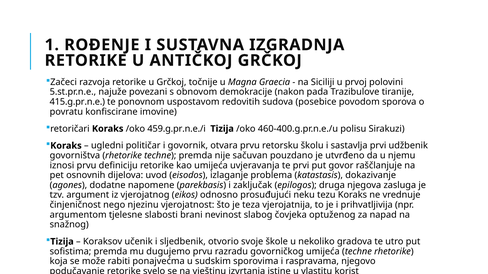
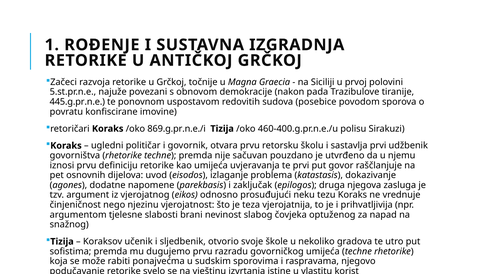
415.g.pr.n.e: 415.g.pr.n.e -> 445.g.pr.n.e
459.g.pr.n.e./i: 459.g.pr.n.e./i -> 869.g.pr.n.e./i
